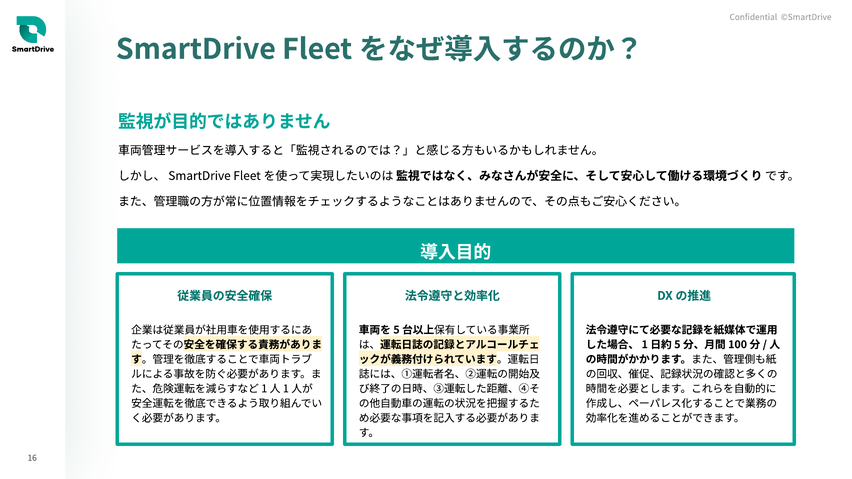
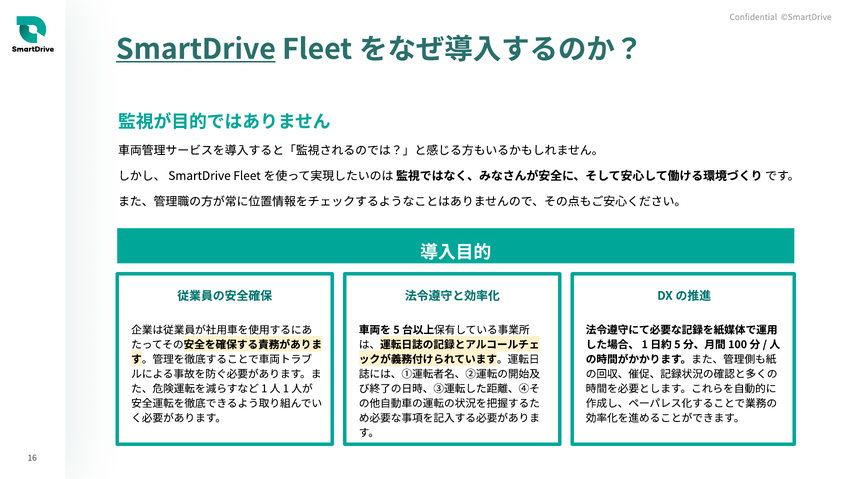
SmartDrive underline: none -> present
